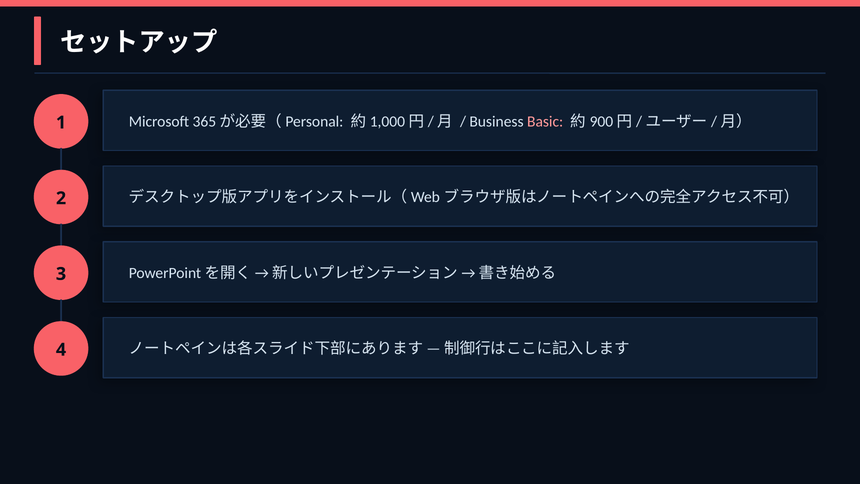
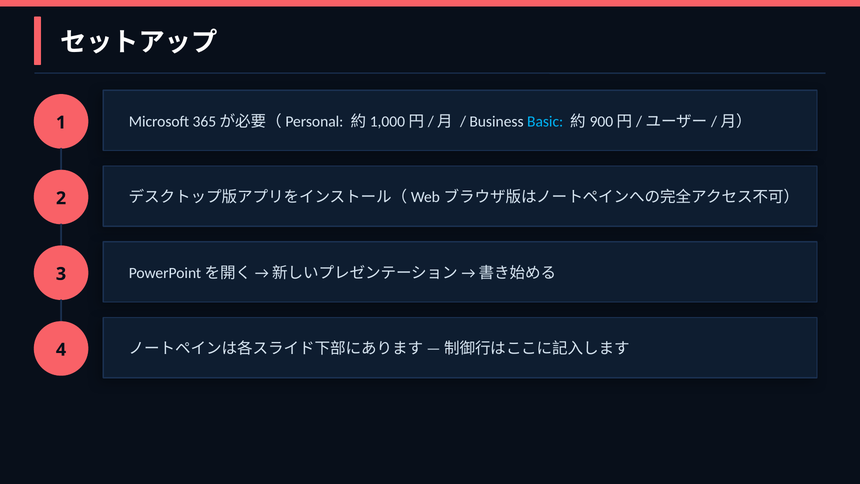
Basic colour: pink -> light blue
